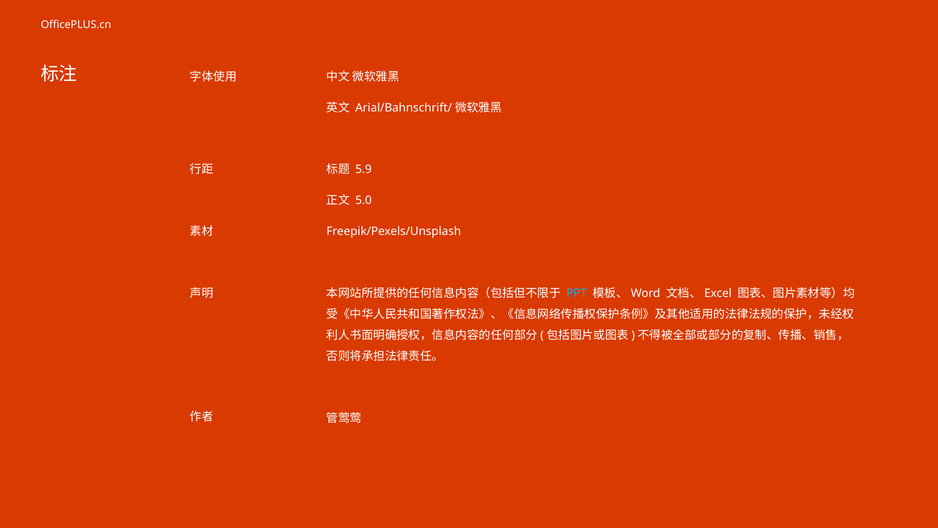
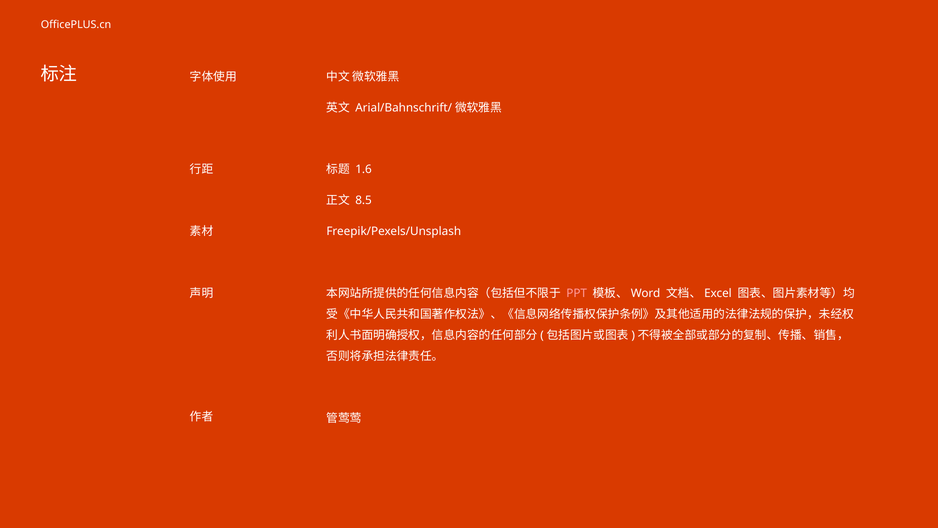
5.9: 5.9 -> 1.6
5.0: 5.0 -> 8.5
PPT colour: light blue -> pink
